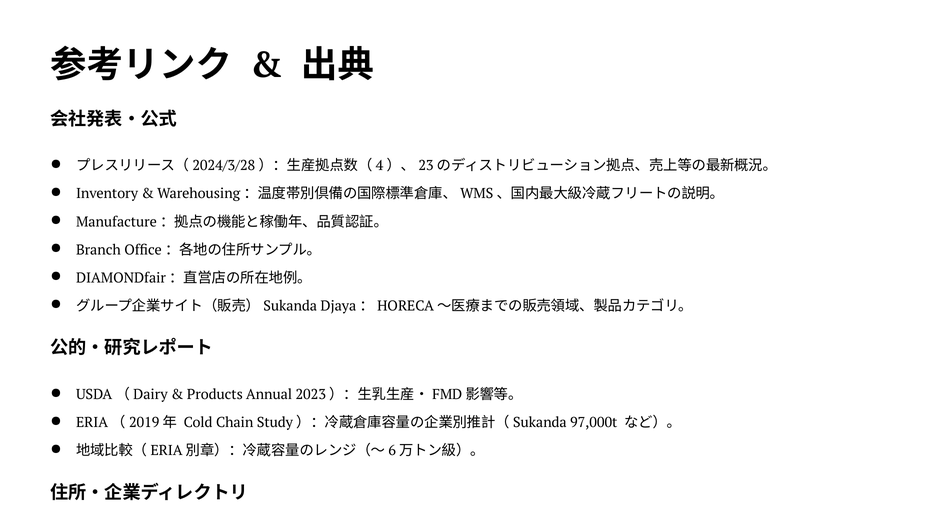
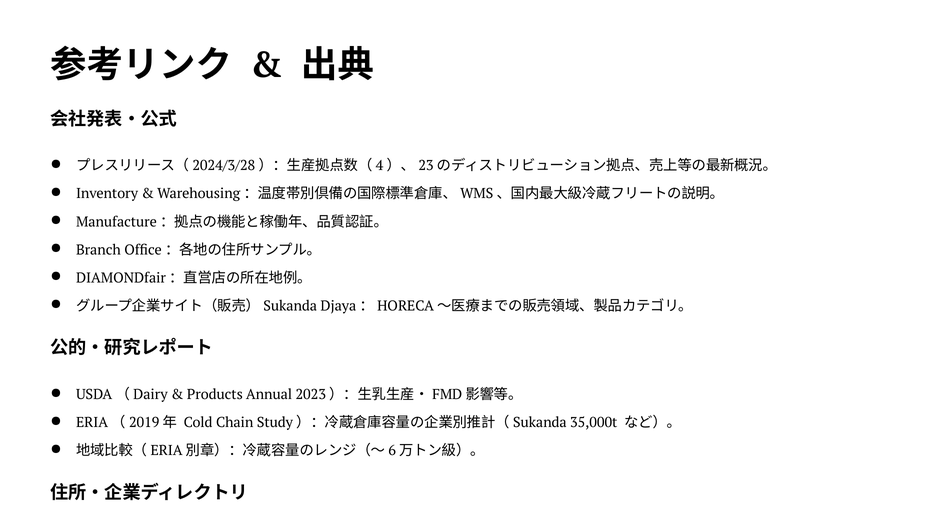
97,000t: 97,000t -> 35,000t
